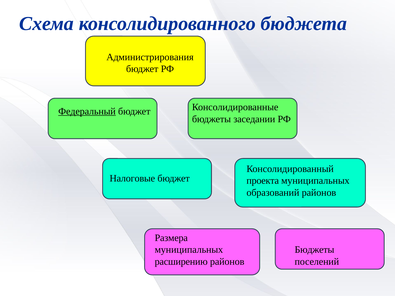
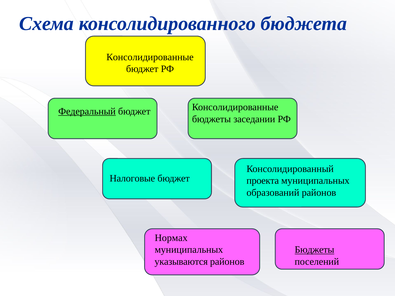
Администрирования at (150, 57): Администрирования -> Консолидированные
Размера: Размера -> Нормах
Бюджеты at (314, 250) underline: none -> present
расширению: расширению -> указываются
